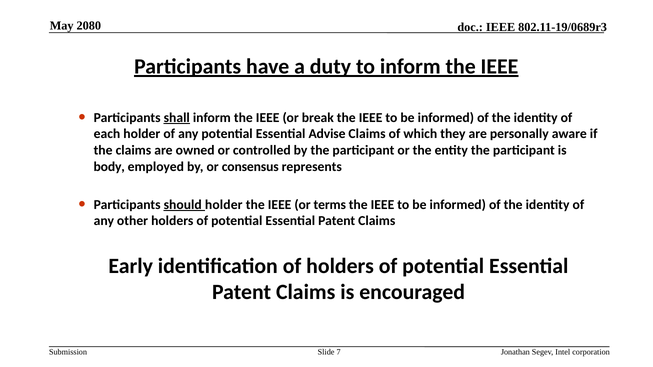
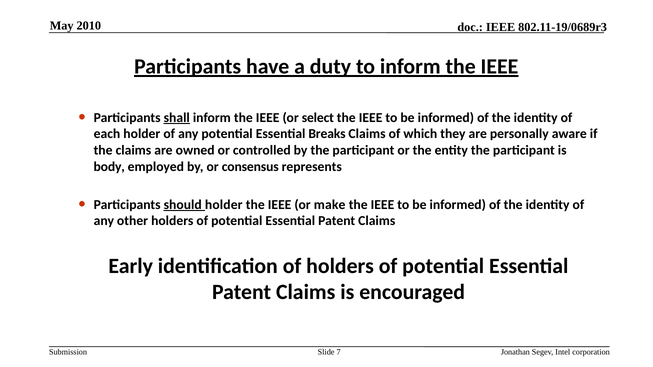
2080: 2080 -> 2010
break: break -> select
Advise: Advise -> Breaks
terms: terms -> make
